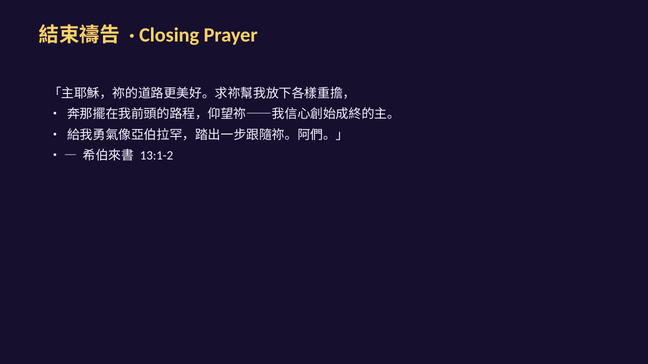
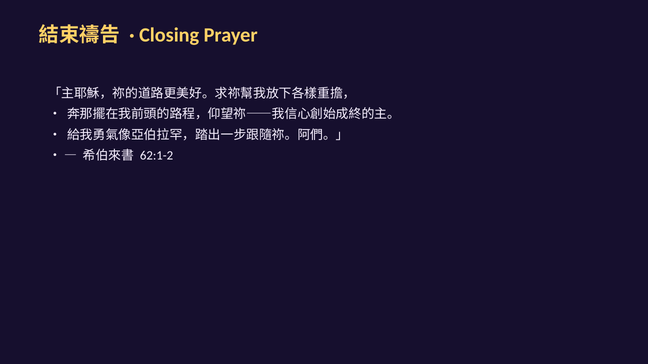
13:1-2: 13:1-2 -> 62:1-2
